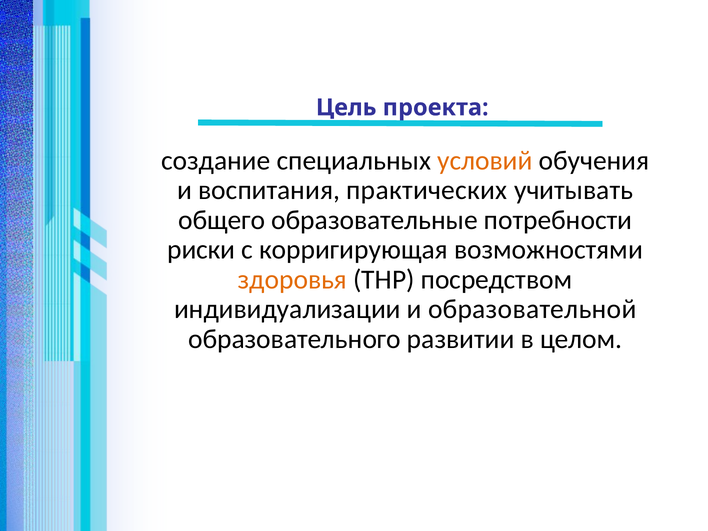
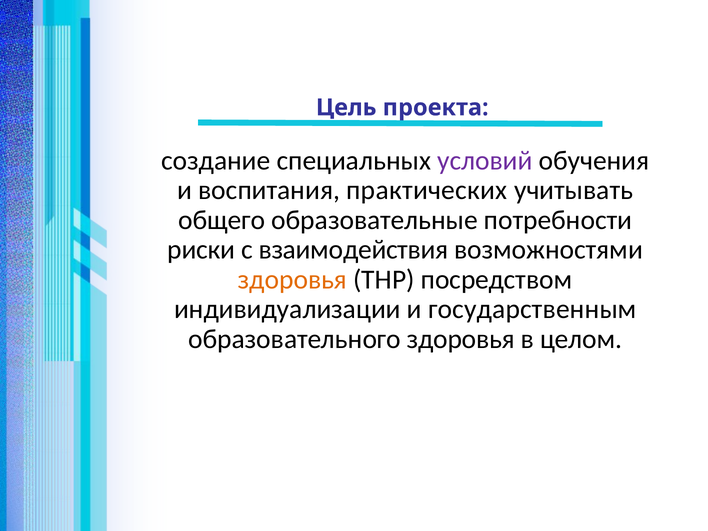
условий colour: orange -> purple
корригирующая: корригирующая -> взаимодействия
образовательной: образовательной -> государственным
образовательного развитии: развитии -> здоровья
